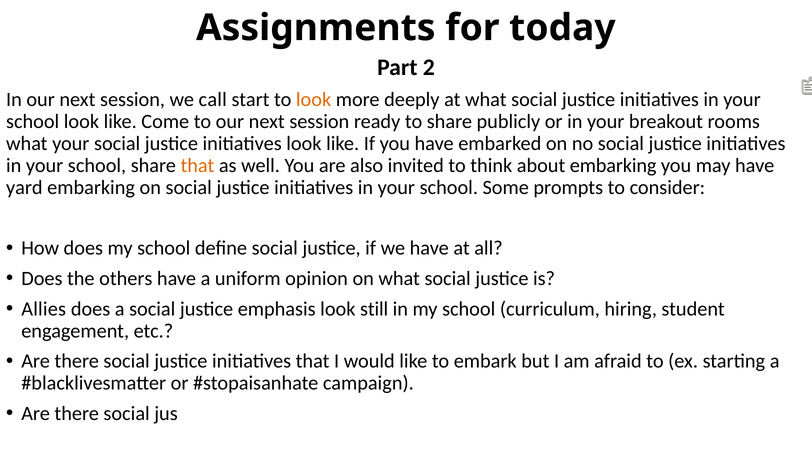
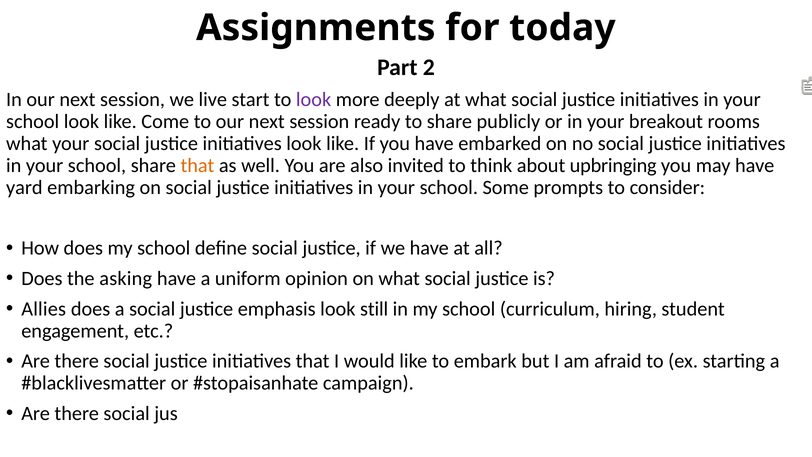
call: call -> live
look at (314, 100) colour: orange -> purple
about embarking: embarking -> upbringing
others: others -> asking
